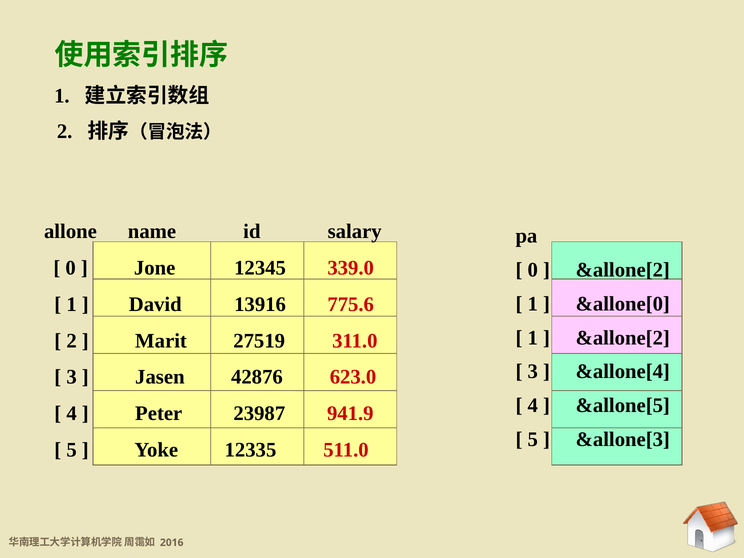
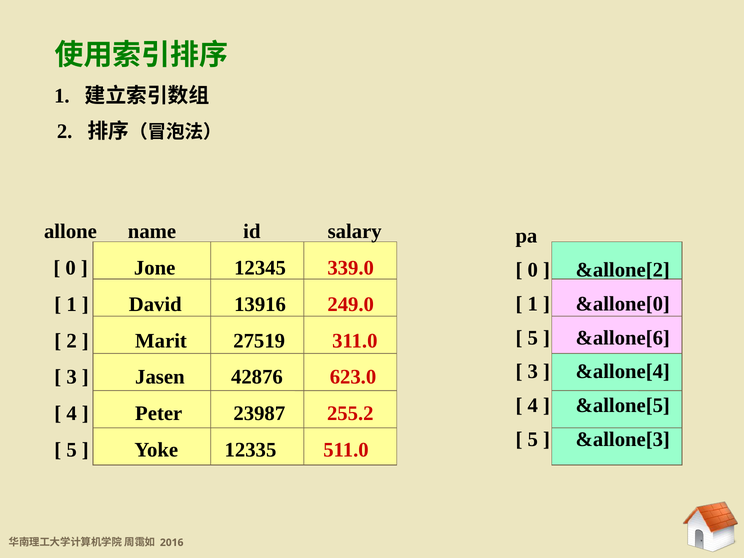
775.6: 775.6 -> 249.0
1 at (533, 338): 1 -> 5
&allone[2 at (623, 338): &allone[2 -> &allone[6
941.9: 941.9 -> 255.2
